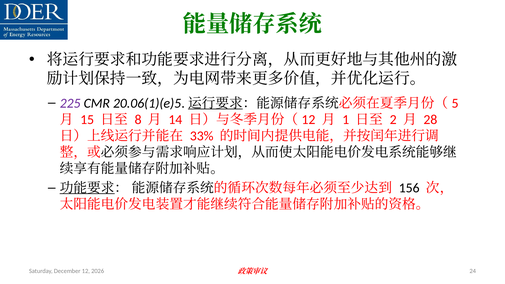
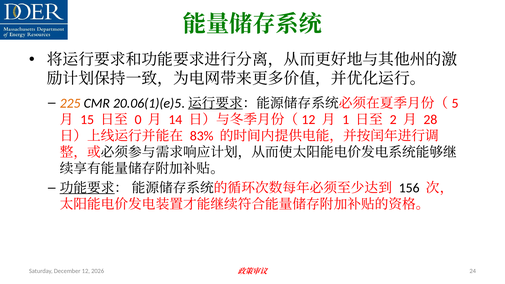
225 colour: purple -> orange
8: 8 -> 0
33%: 33% -> 83%
